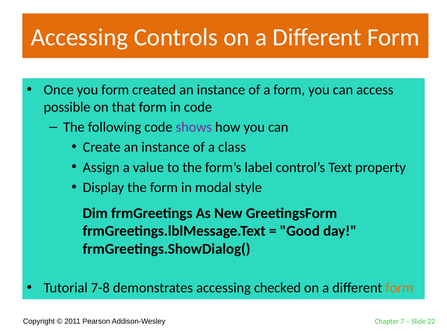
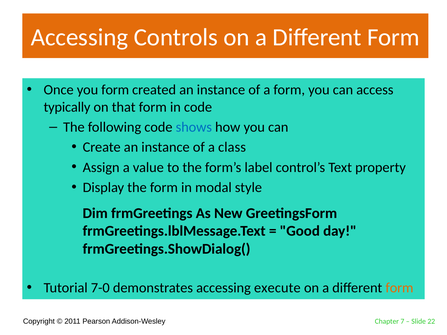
possible: possible -> typically
shows colour: purple -> blue
7-8: 7-8 -> 7-0
checked: checked -> execute
